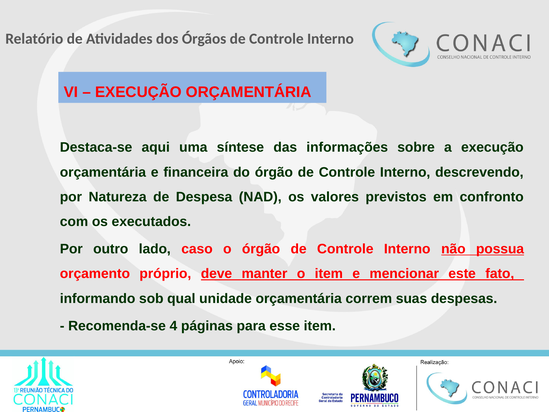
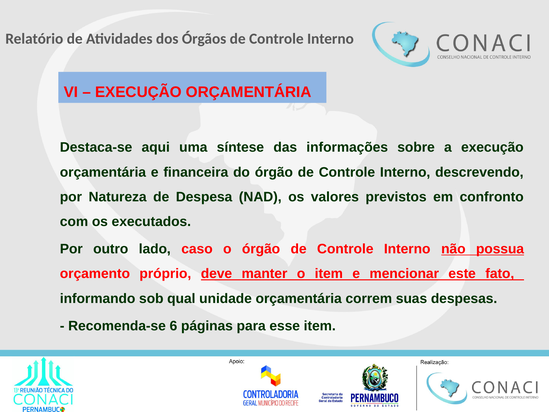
4: 4 -> 6
